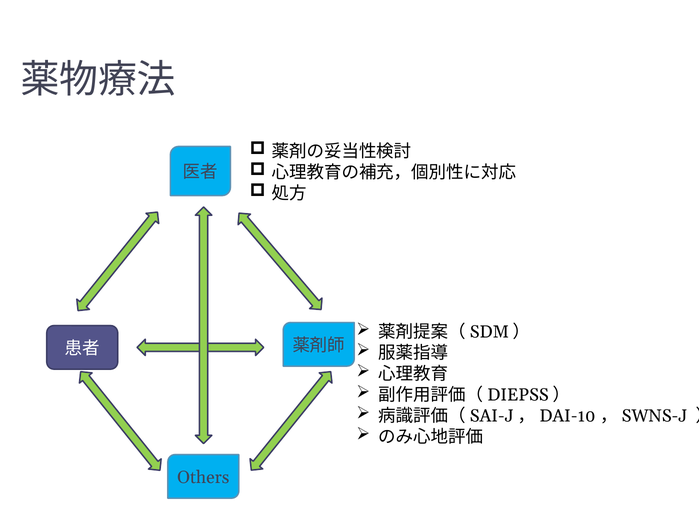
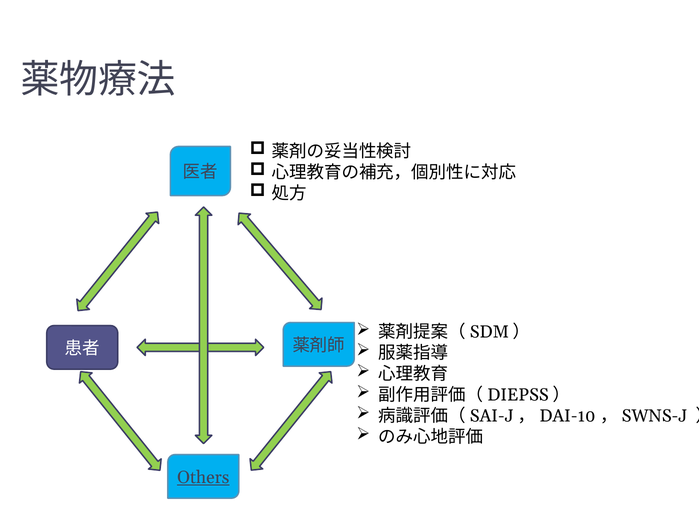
Others underline: none -> present
